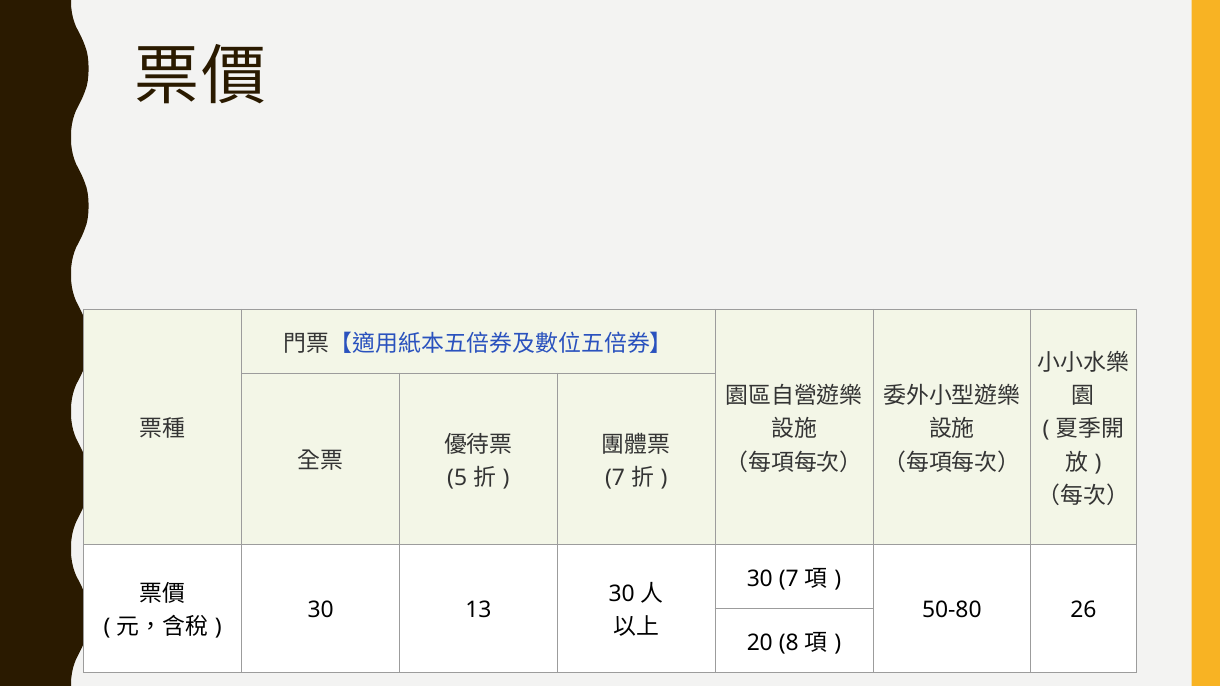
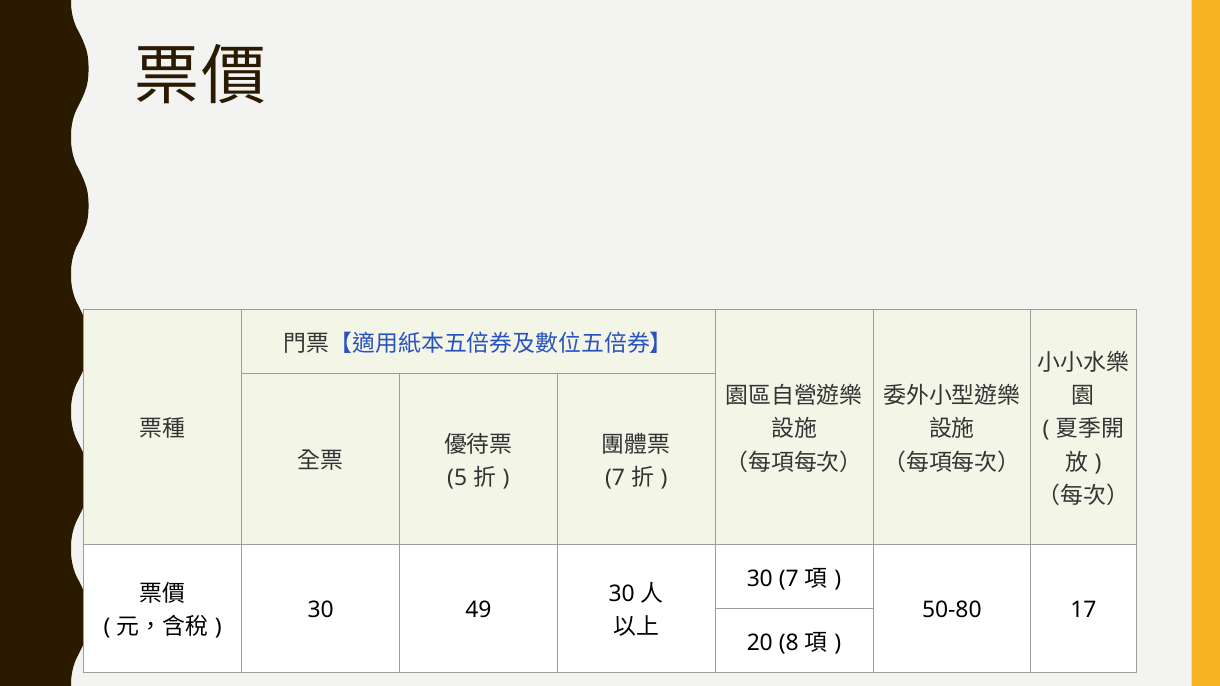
13: 13 -> 49
26: 26 -> 17
